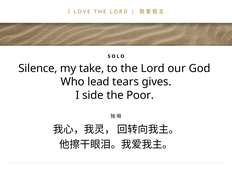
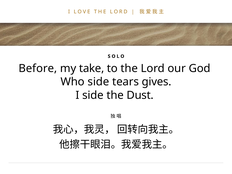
Silence: Silence -> Before
Who lead: lead -> side
Poor: Poor -> Dust
